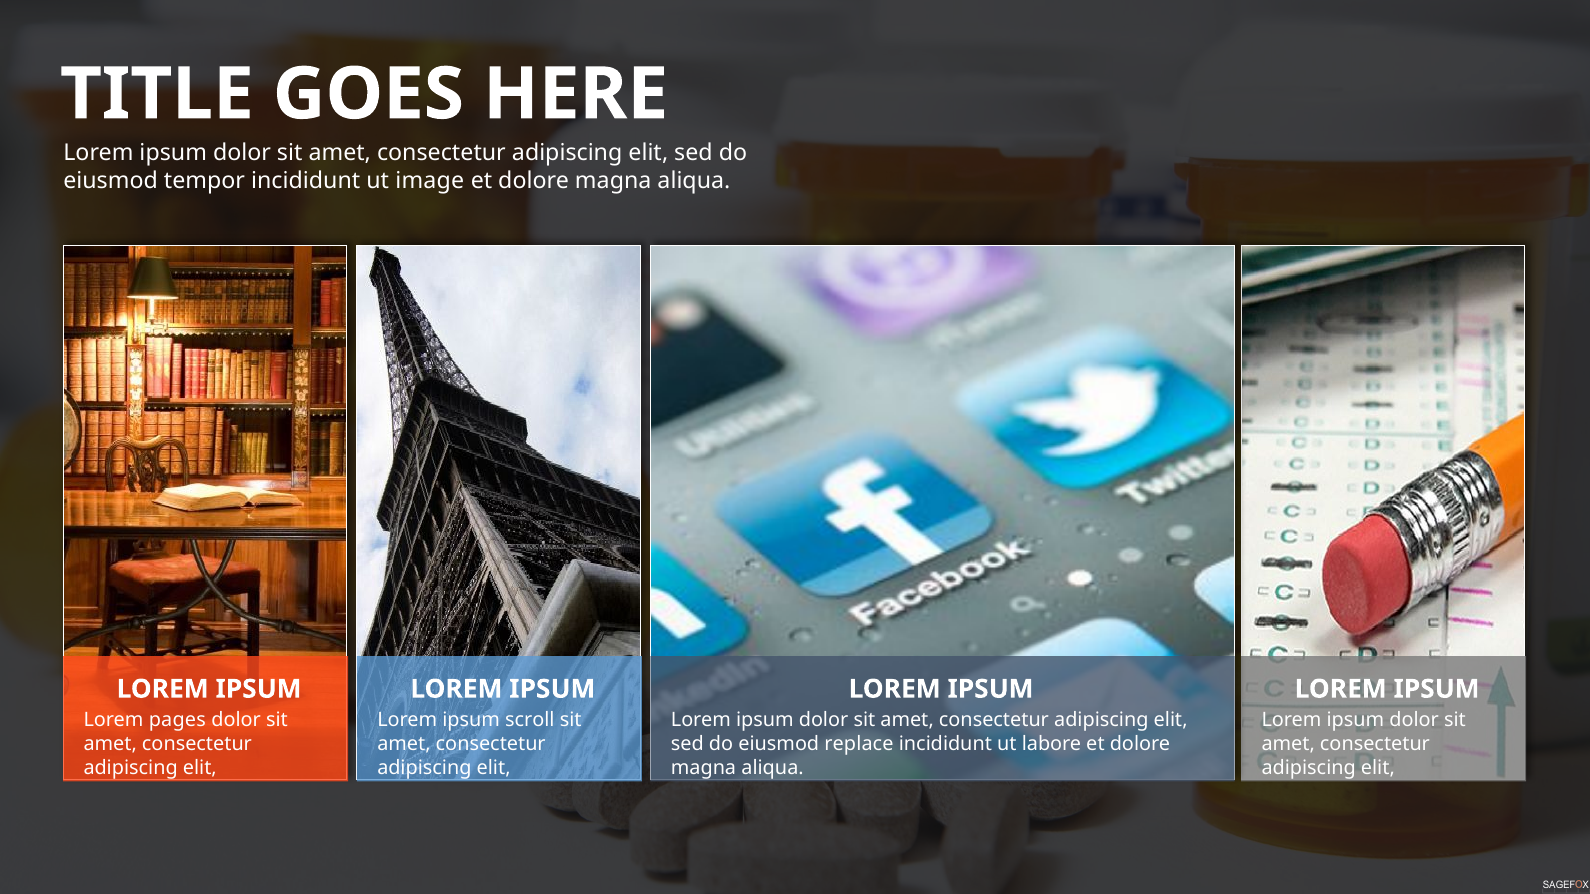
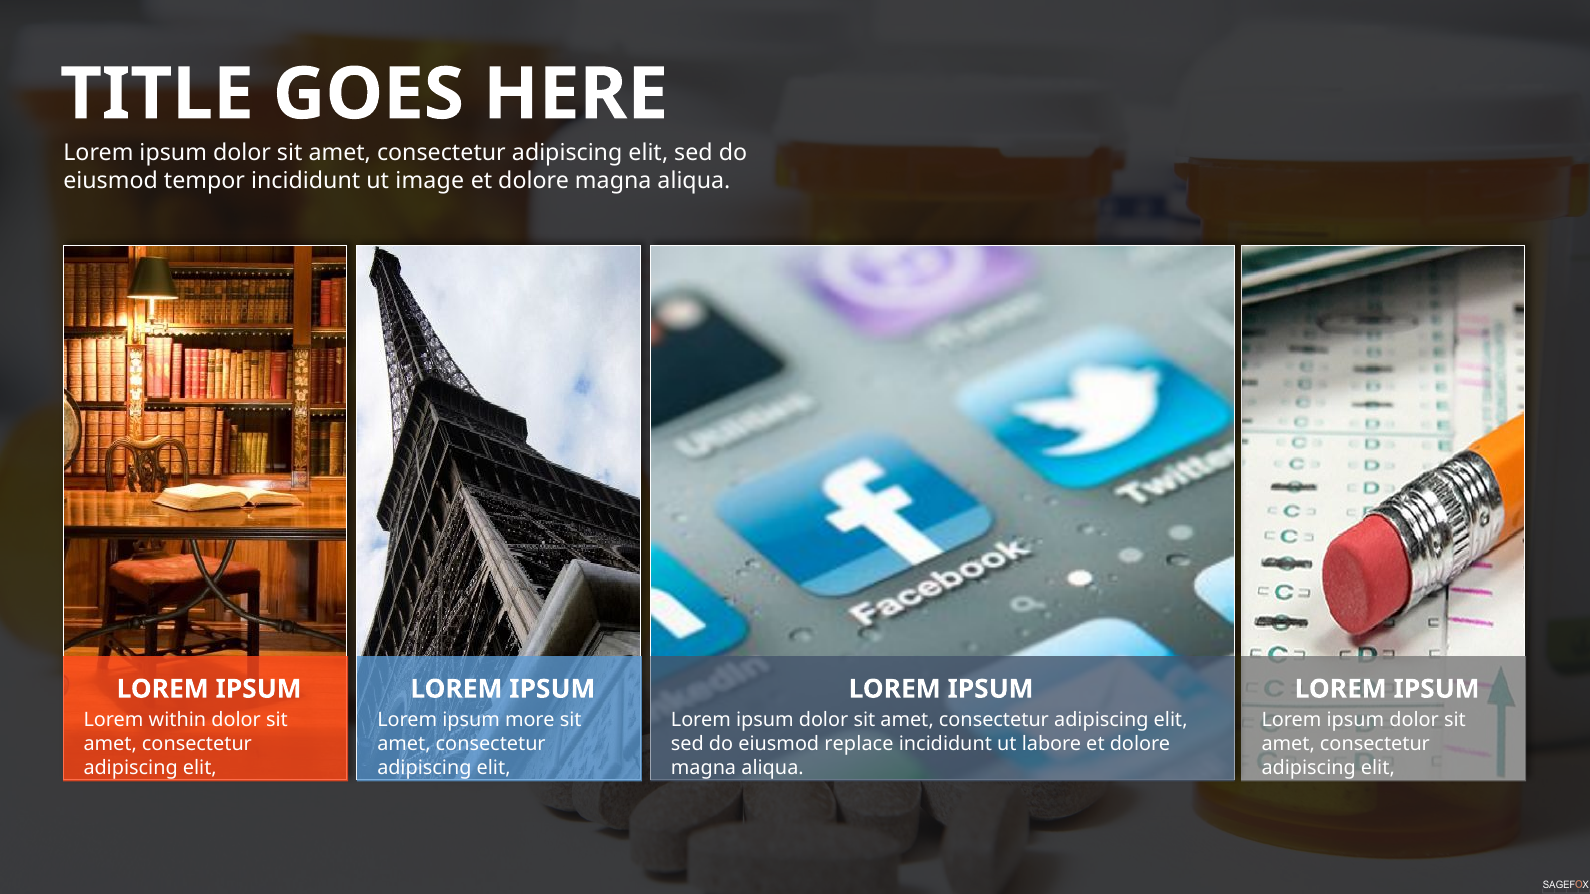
pages: pages -> within
scroll: scroll -> more
